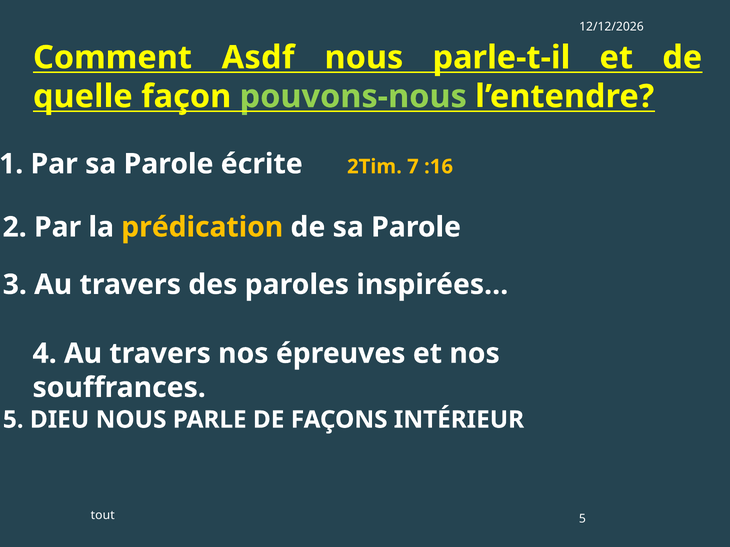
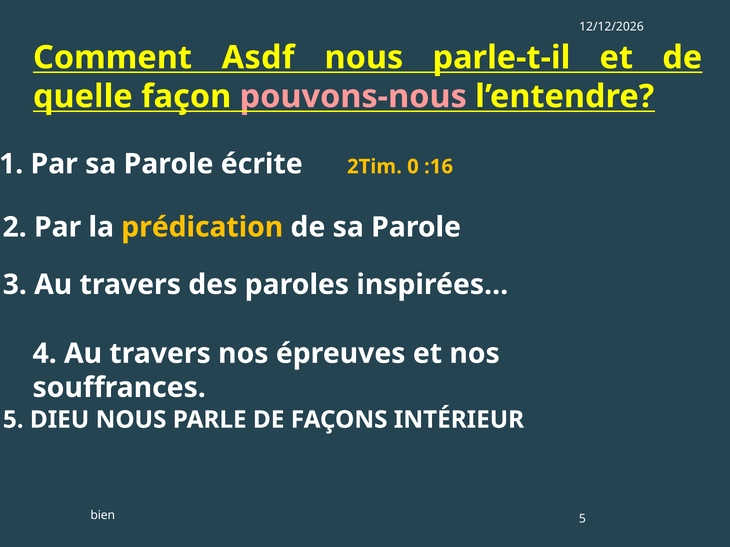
pouvons-nous colour: light green -> pink
7: 7 -> 0
tout: tout -> bien
